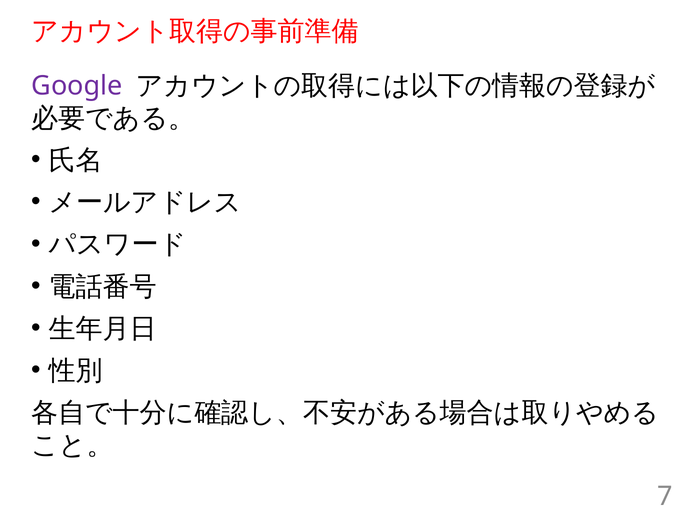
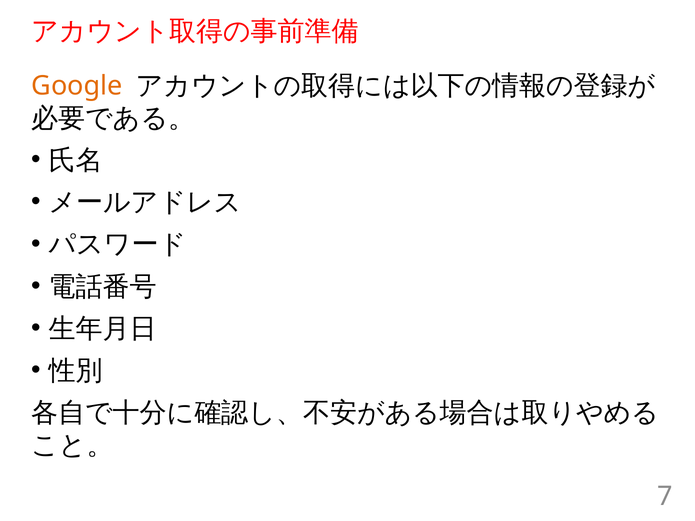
Google colour: purple -> orange
